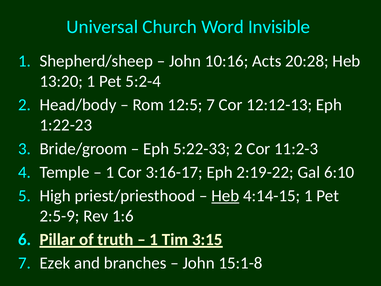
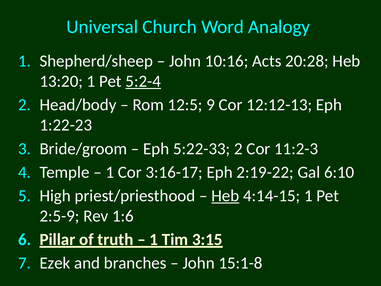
Invisible: Invisible -> Analogy
5:2-4 underline: none -> present
12:5 7: 7 -> 9
